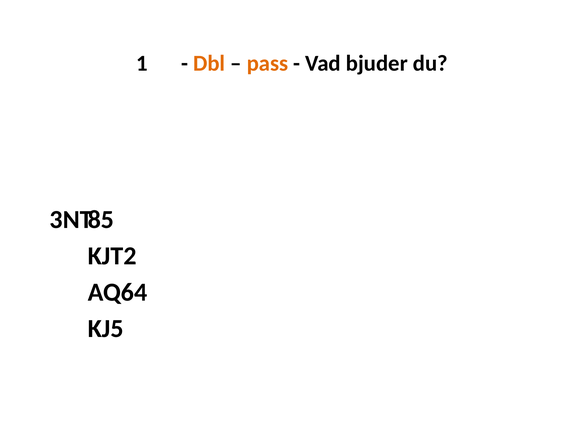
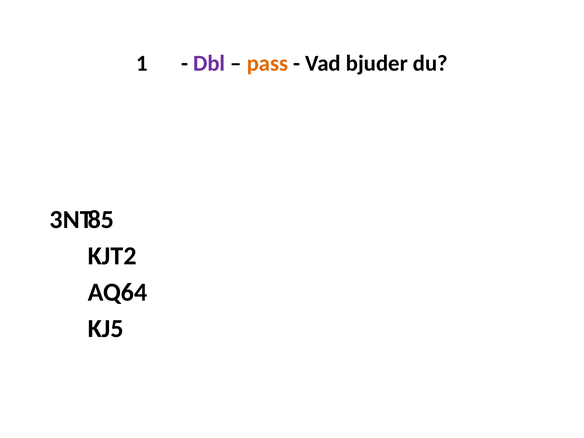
Dbl colour: orange -> purple
